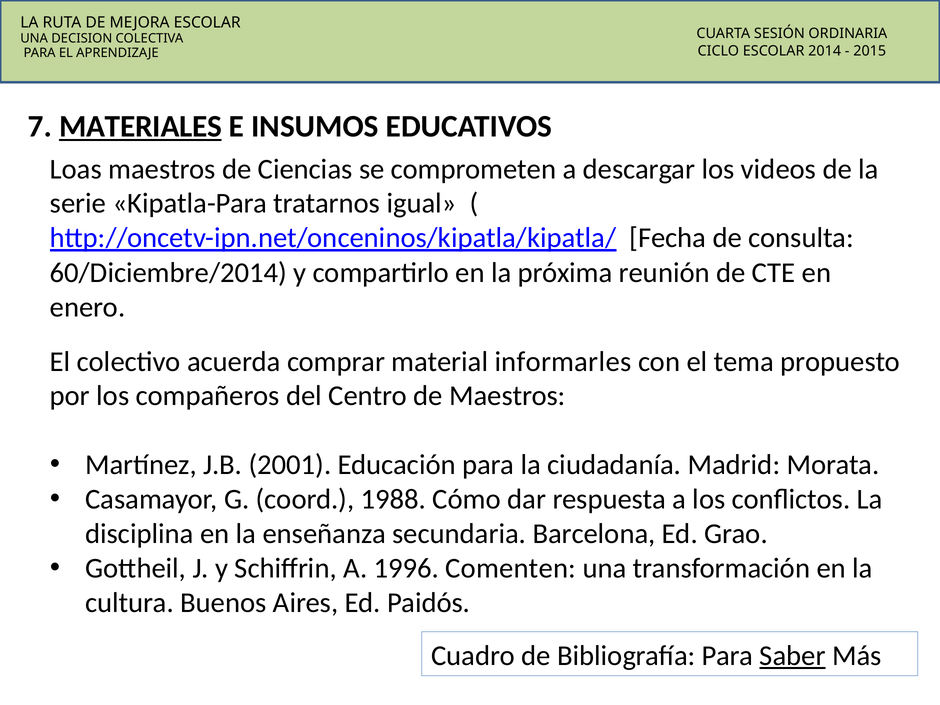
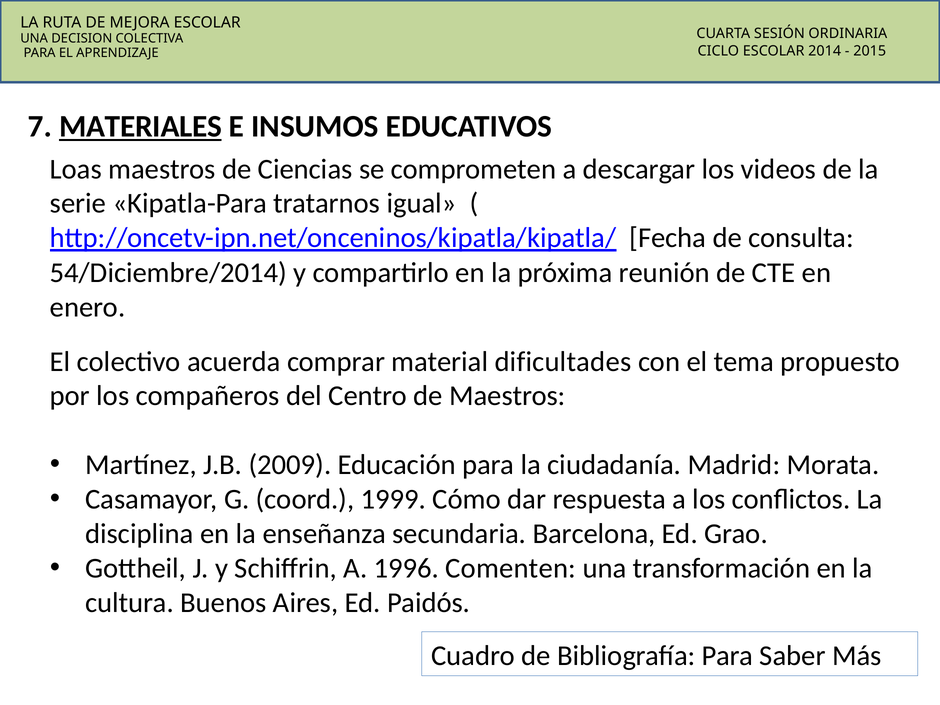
60/Diciembre/2014: 60/Diciembre/2014 -> 54/Diciembre/2014
informarles: informarles -> dificultades
2001: 2001 -> 2009
1988: 1988 -> 1999
Saber underline: present -> none
